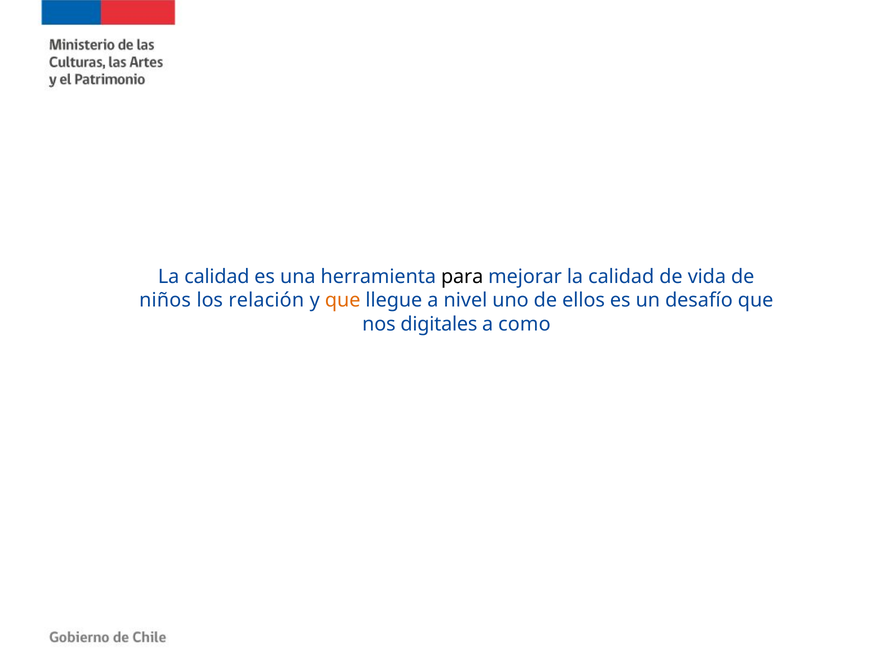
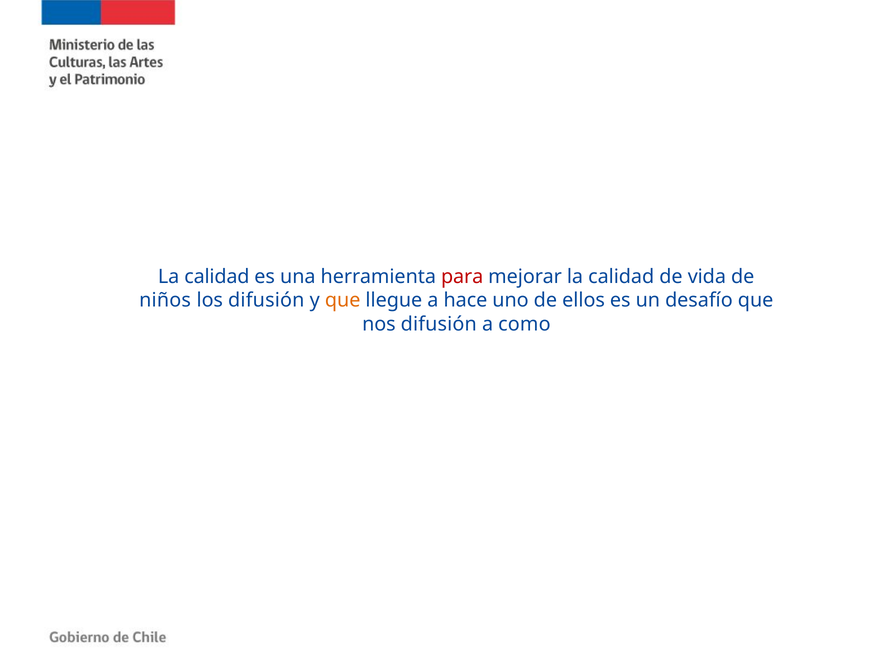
para colour: black -> red
los relación: relación -> difusión
nivel: nivel -> hace
nos digitales: digitales -> difusión
